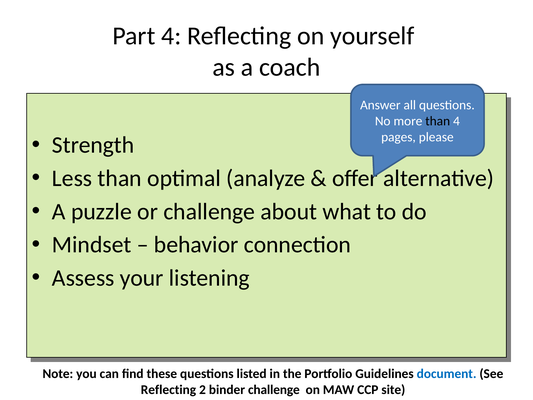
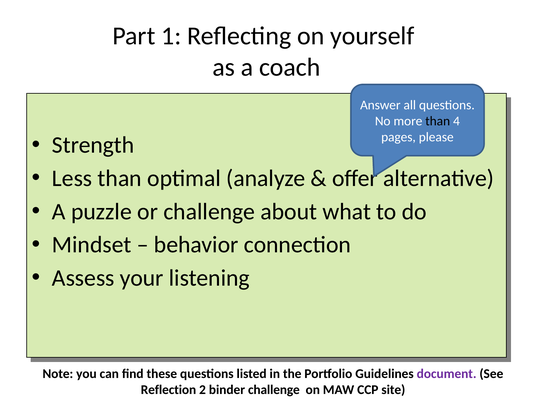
Part 4: 4 -> 1
document colour: blue -> purple
Reflecting at (168, 390): Reflecting -> Reflection
